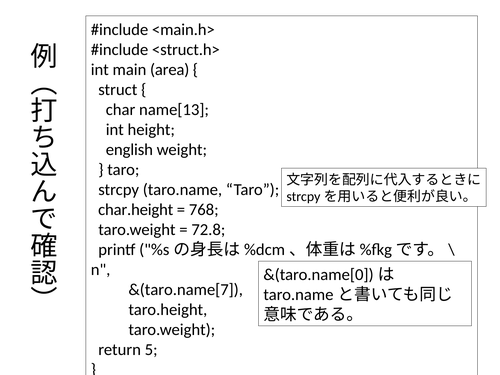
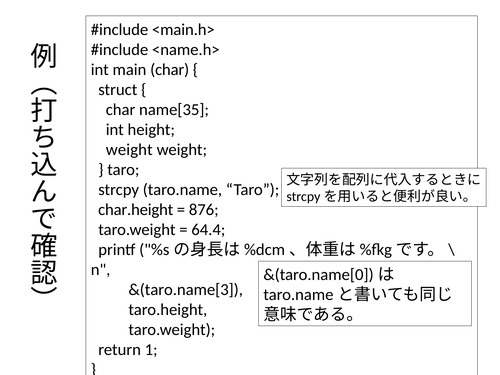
<struct.h>: <struct.h> -> <name.h>
main area: area -> char
name[13: name[13 -> name[35
english at (129, 150): english -> weight
768: 768 -> 876
72.8: 72.8 -> 64.4
&(taro.name[7: &(taro.name[7 -> &(taro.name[3
5: 5 -> 1
